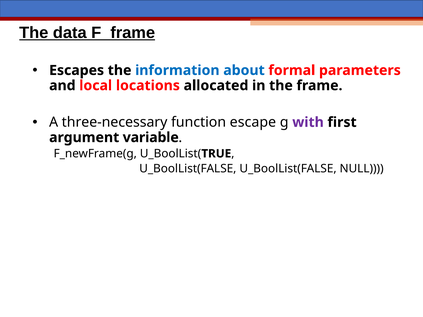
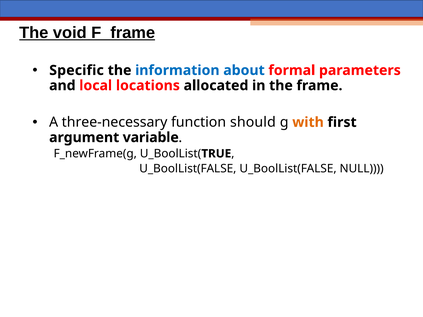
data: data -> void
Escapes: Escapes -> Specific
escape: escape -> should
with colour: purple -> orange
